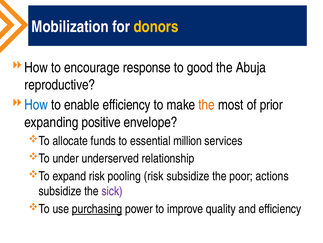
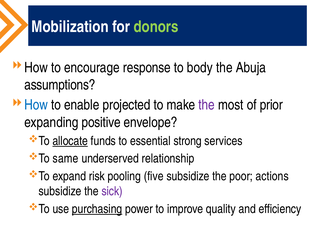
donors colour: yellow -> light green
good: good -> body
reproductive: reproductive -> assumptions
enable efficiency: efficiency -> projected
the at (207, 105) colour: orange -> purple
allocate underline: none -> present
million: million -> strong
under: under -> same
pooling risk: risk -> five
